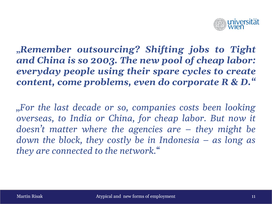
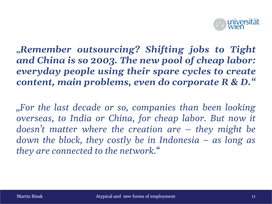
come: come -> main
costs: costs -> than
agencies: agencies -> creation
